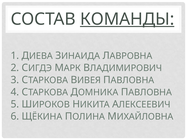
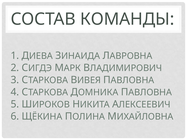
КОМАНДЫ underline: present -> none
